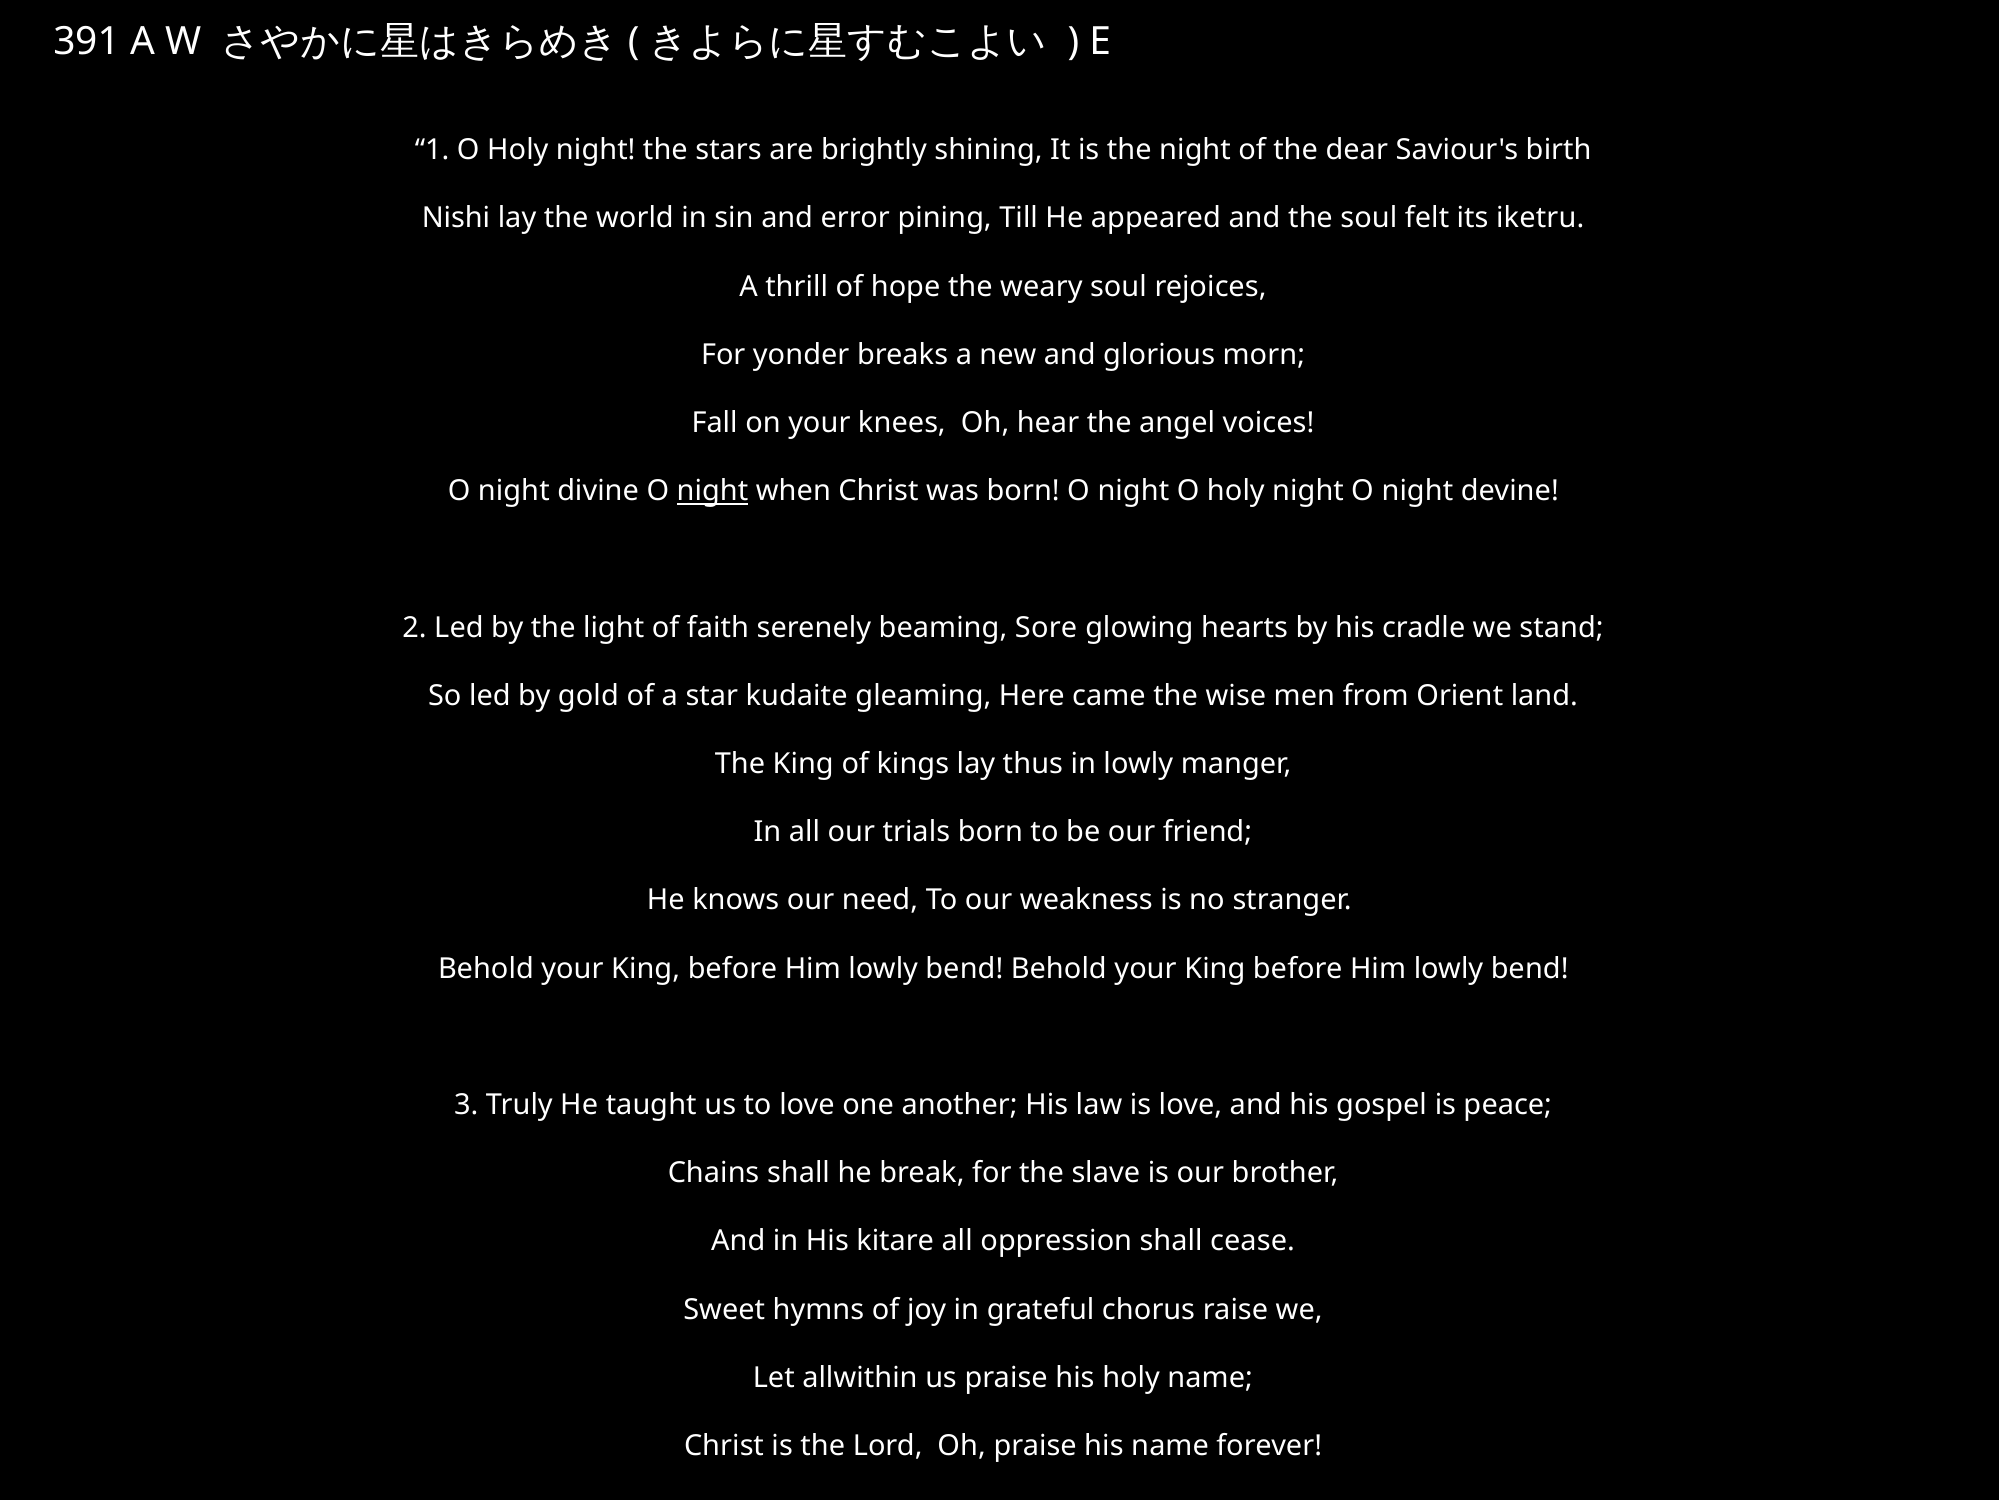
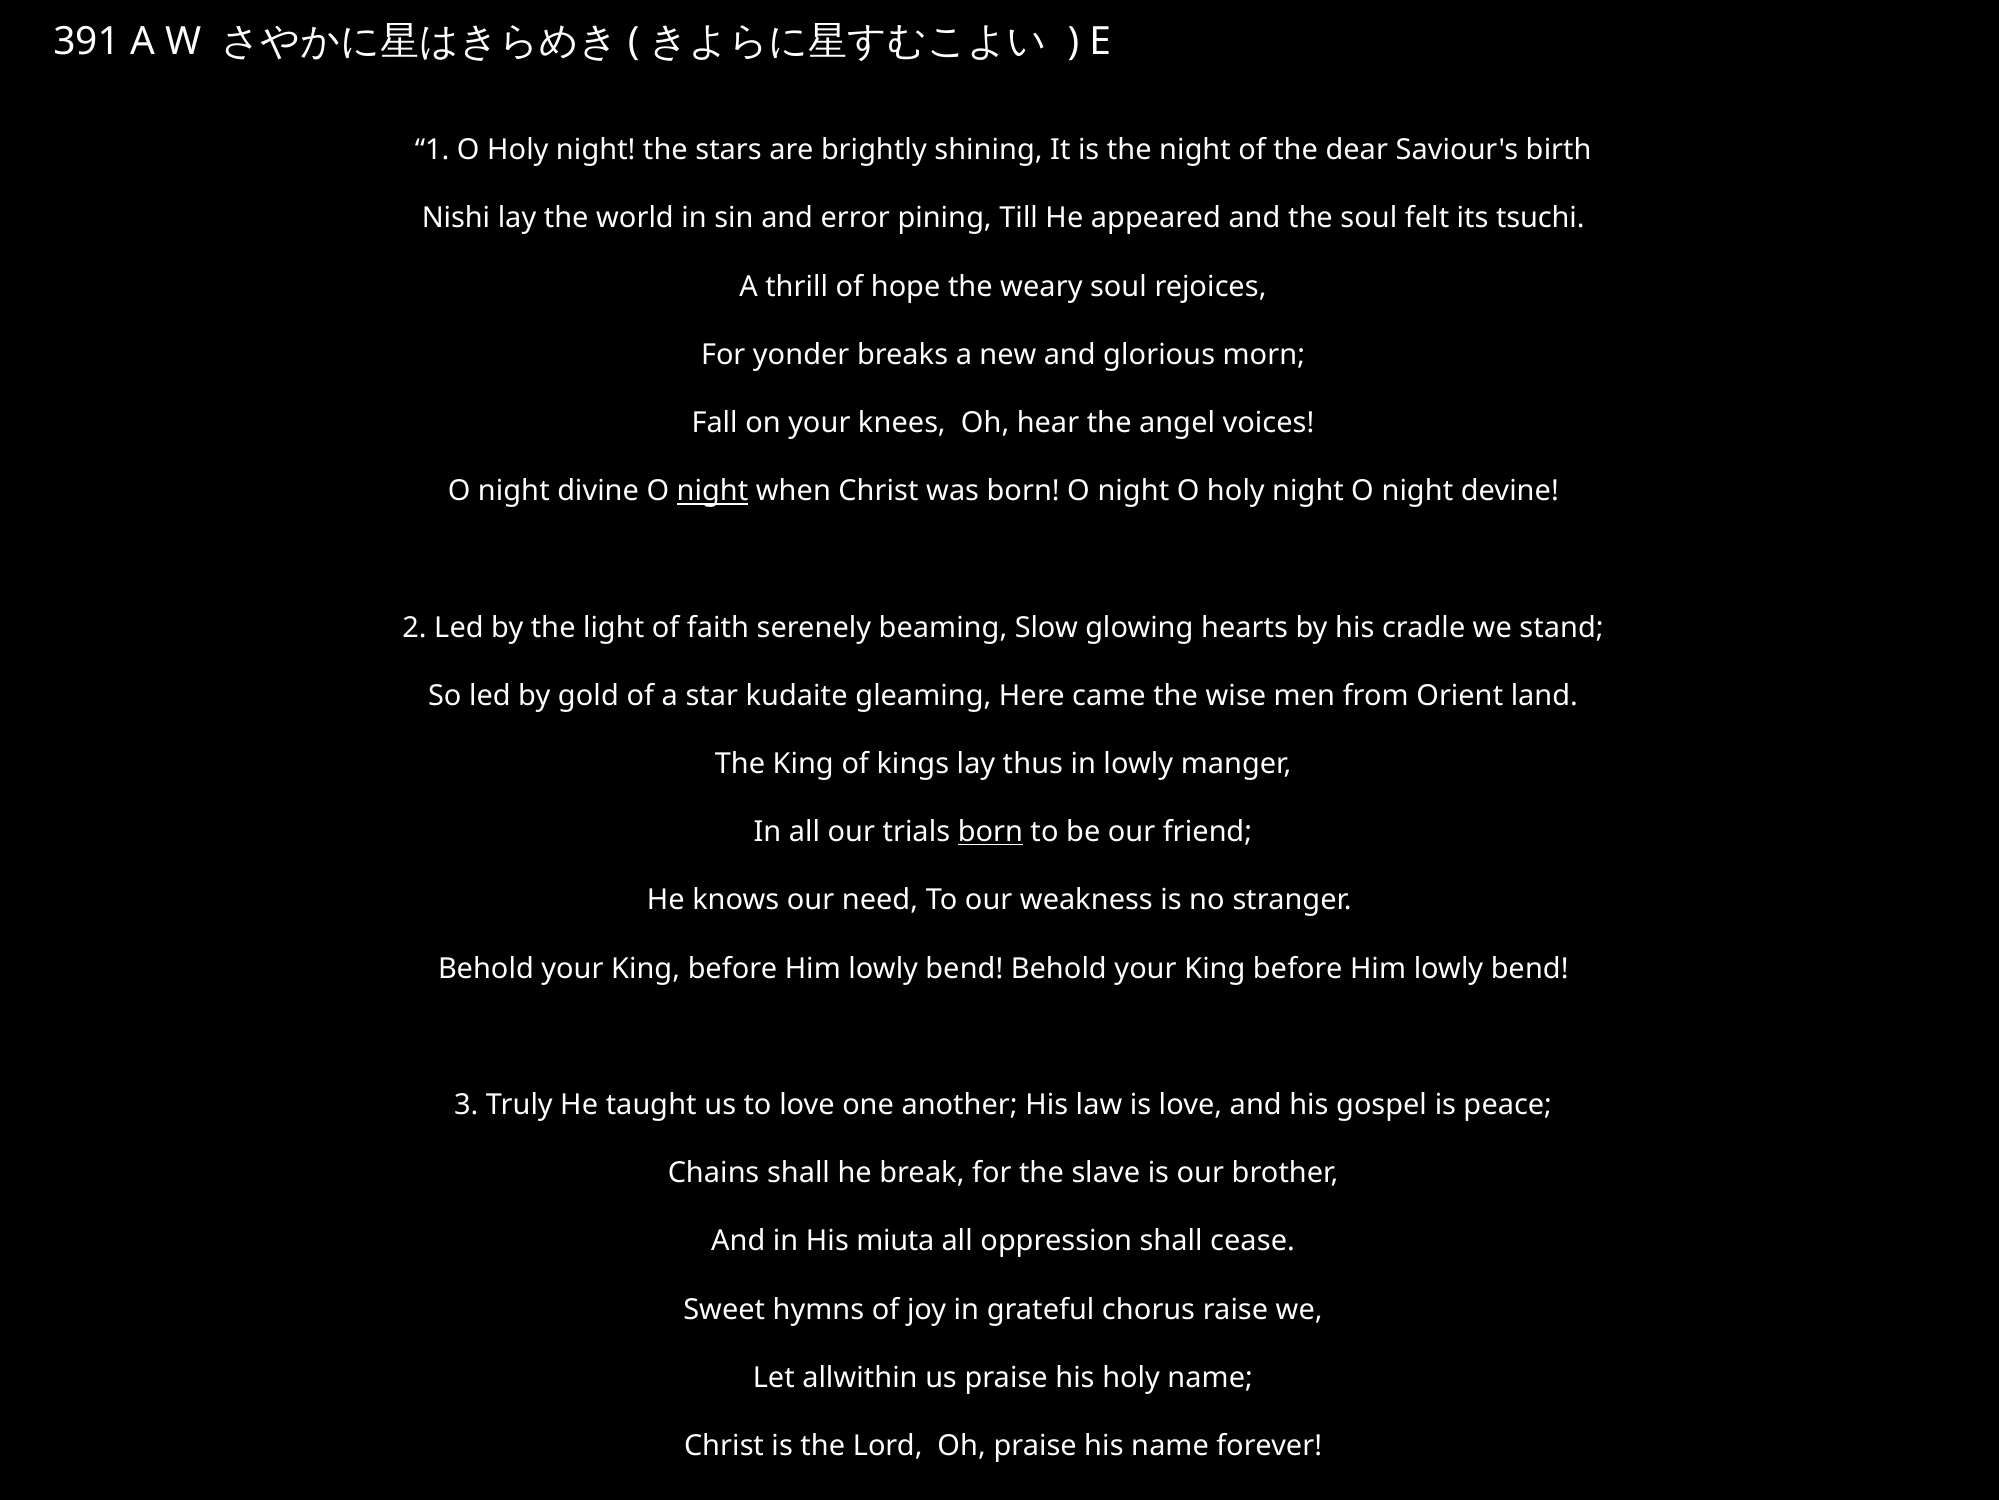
iketru: iketru -> tsuchi
Sore: Sore -> Slow
born at (990, 832) underline: none -> present
kitare: kitare -> miuta
